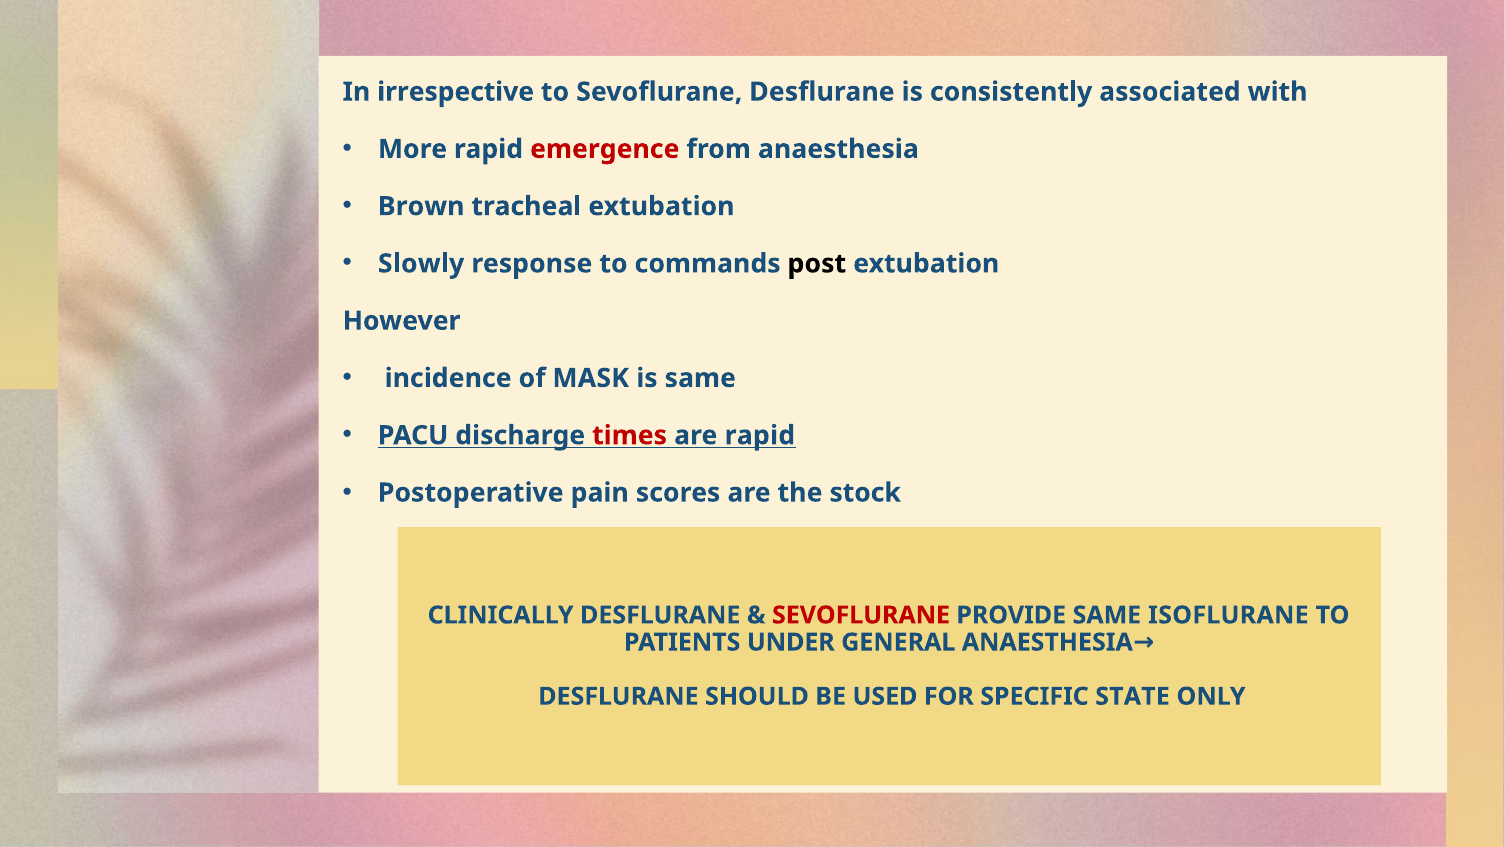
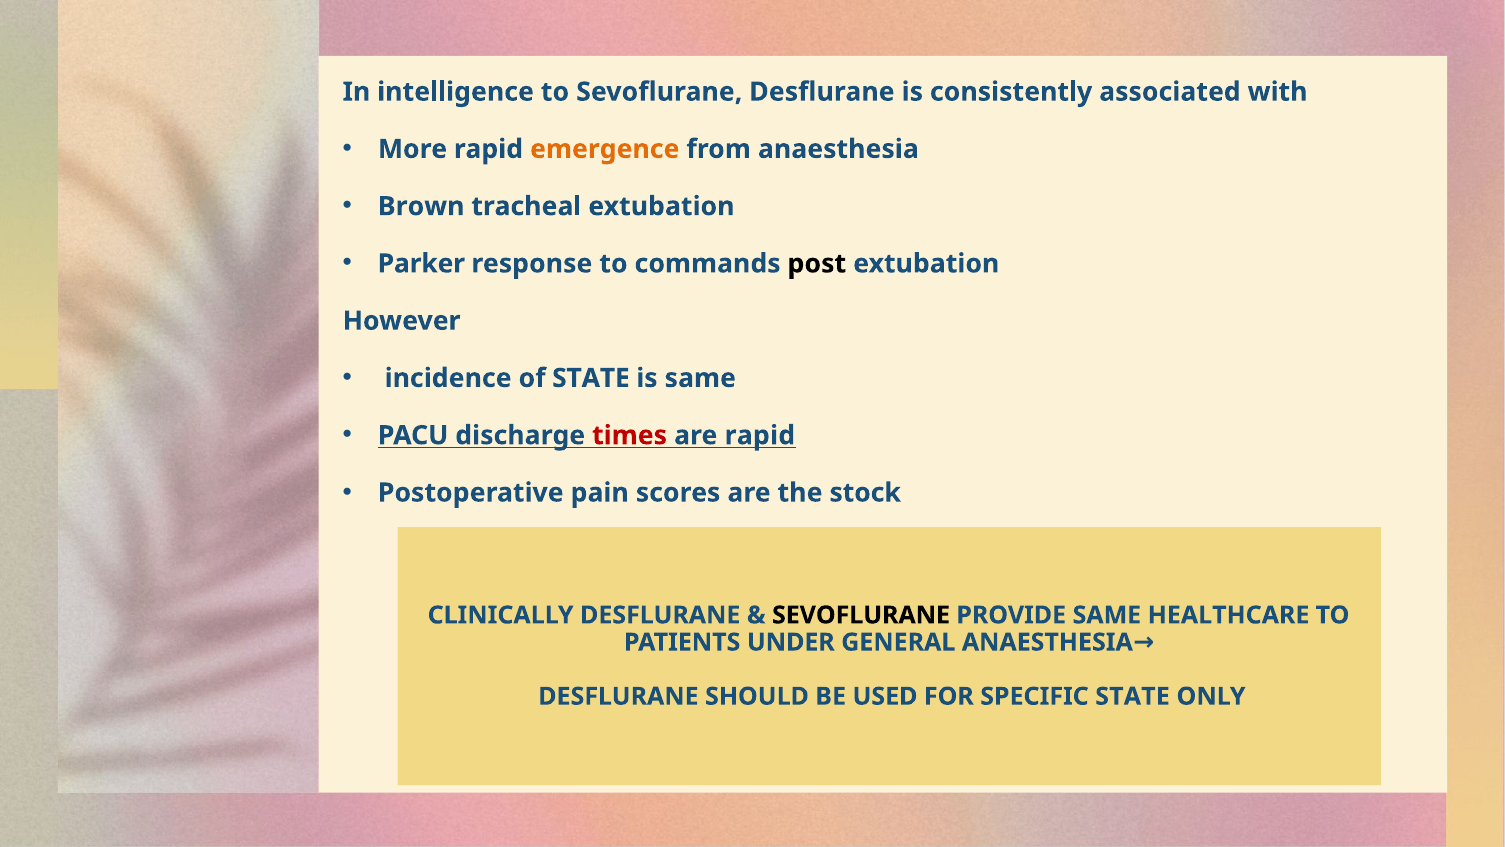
irrespective: irrespective -> intelligence
emergence colour: red -> orange
Slowly: Slowly -> Parker
of MASK: MASK -> STATE
SEVOFLURANE at (861, 615) colour: red -> black
ISOFLURANE: ISOFLURANE -> HEALTHCARE
